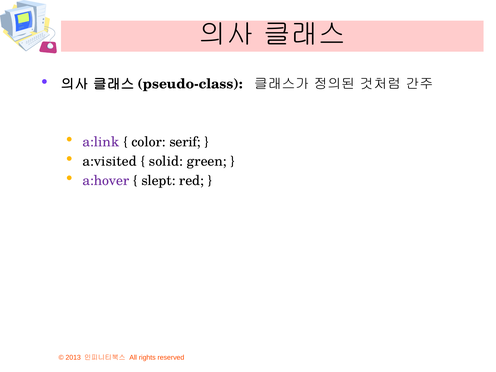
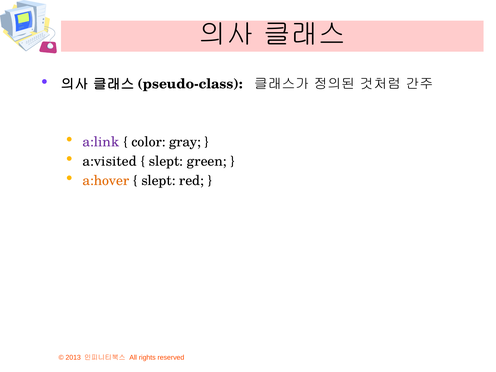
serif: serif -> gray
solid at (166, 161): solid -> slept
a:hover colour: purple -> orange
